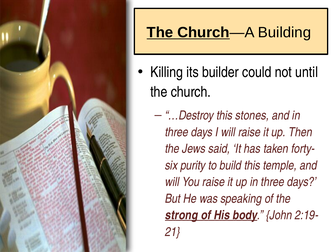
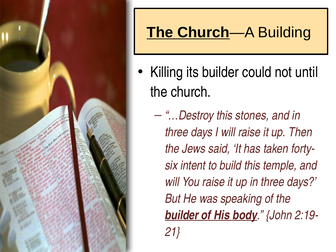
purity: purity -> intent
strong at (182, 215): strong -> builder
